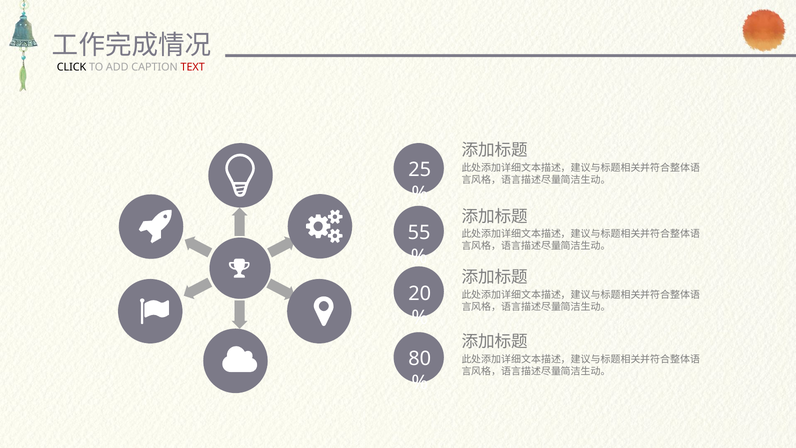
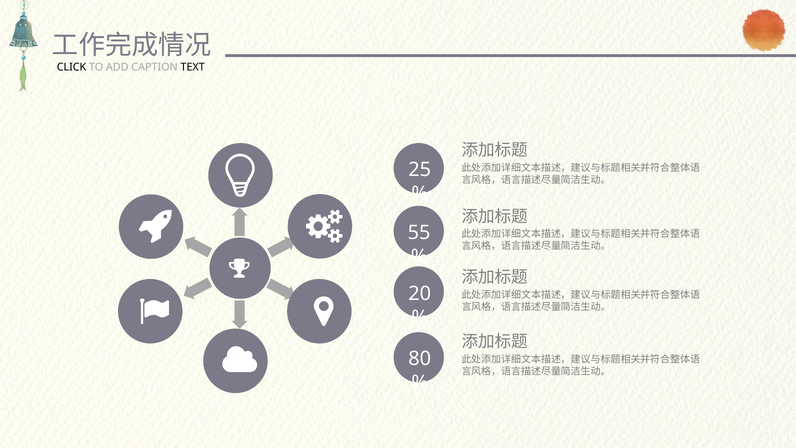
TEXT colour: red -> black
